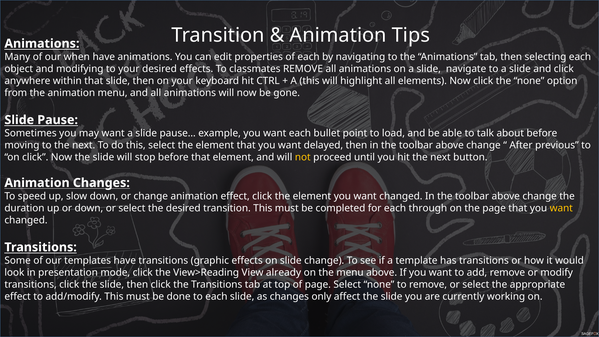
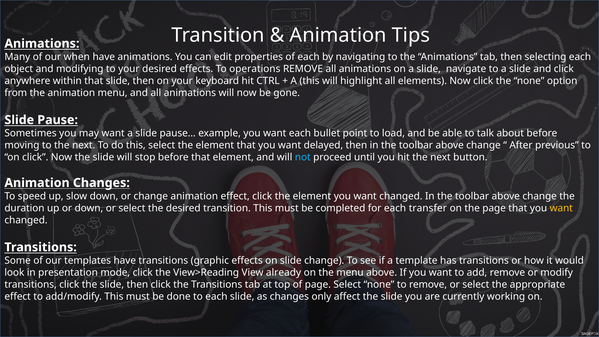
classmates: classmates -> operations
not colour: yellow -> light blue
through: through -> transfer
